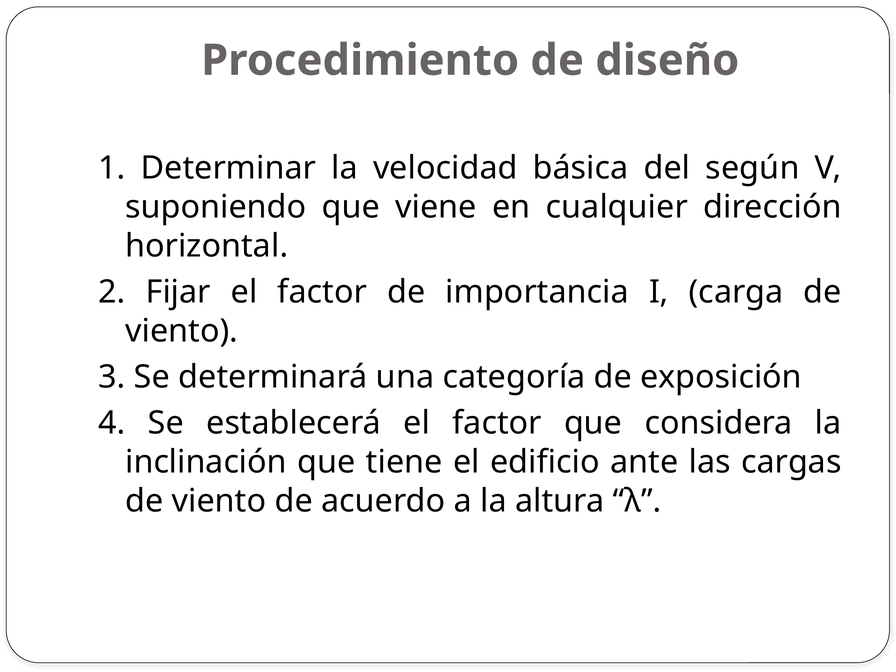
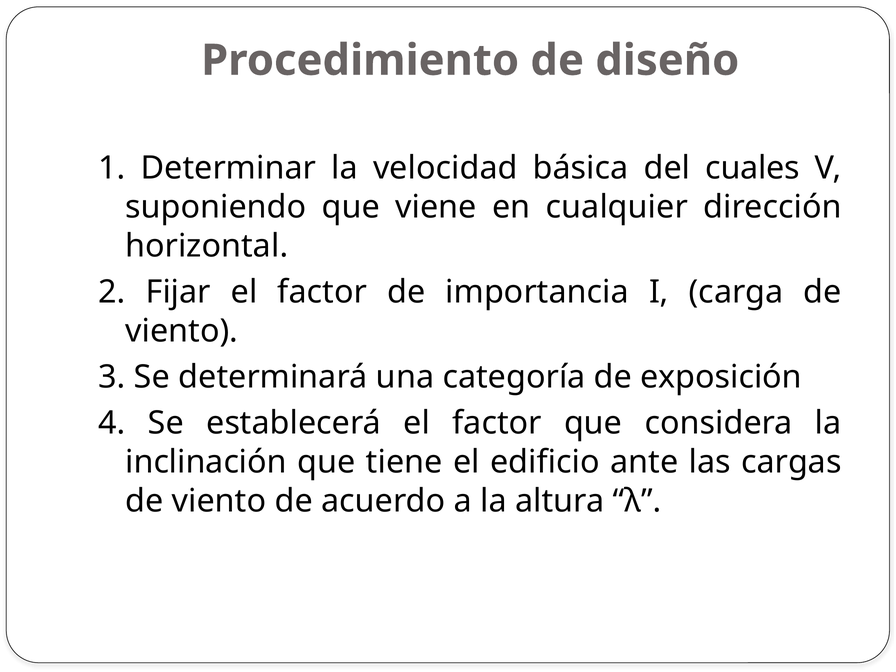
según: según -> cuales
